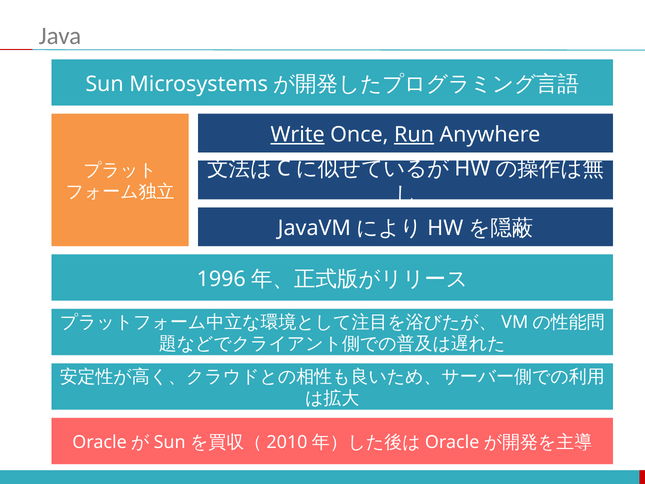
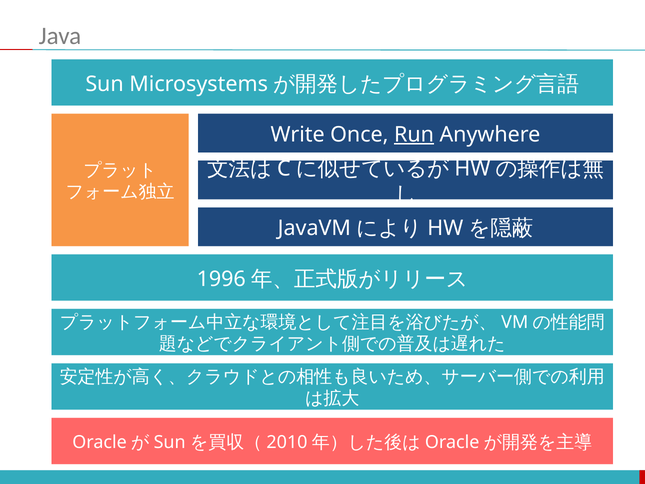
Write underline: present -> none
